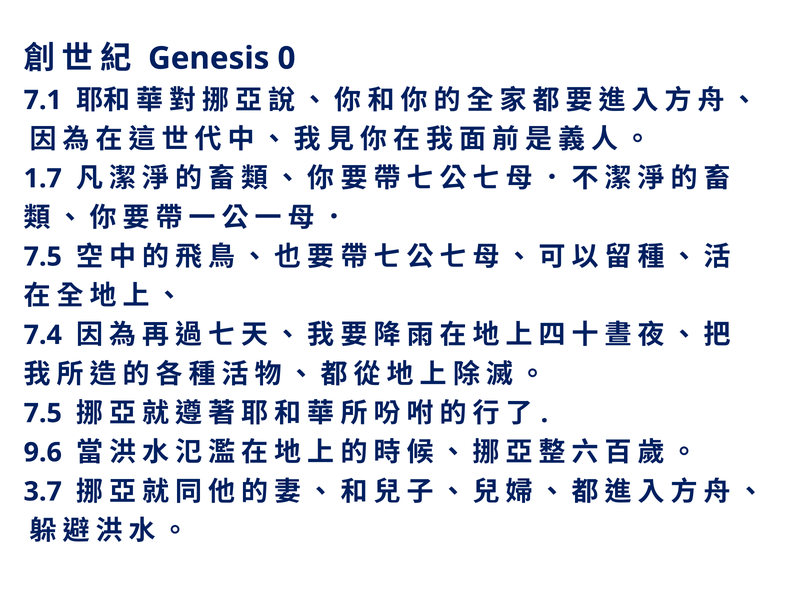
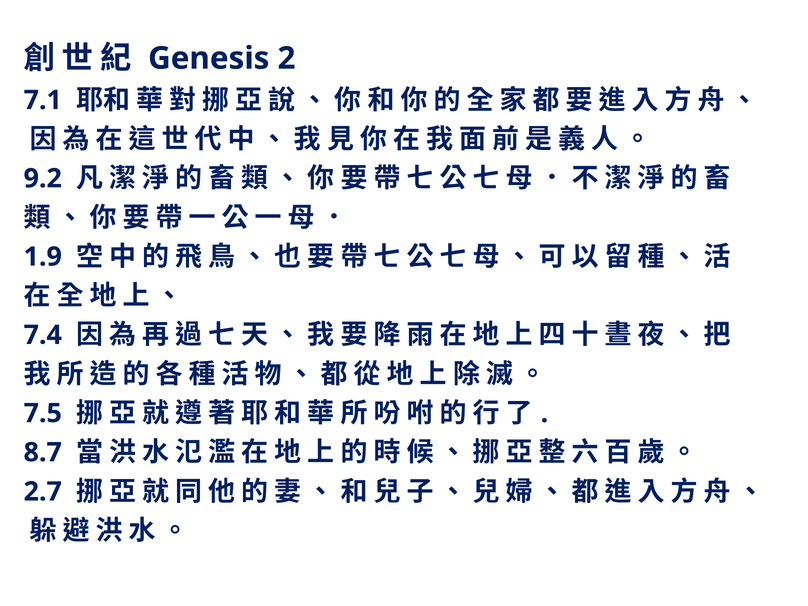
0: 0 -> 2
1.7: 1.7 -> 9.2
7.5 at (43, 257): 7.5 -> 1.9
9.6: 9.6 -> 8.7
3.7: 3.7 -> 2.7
